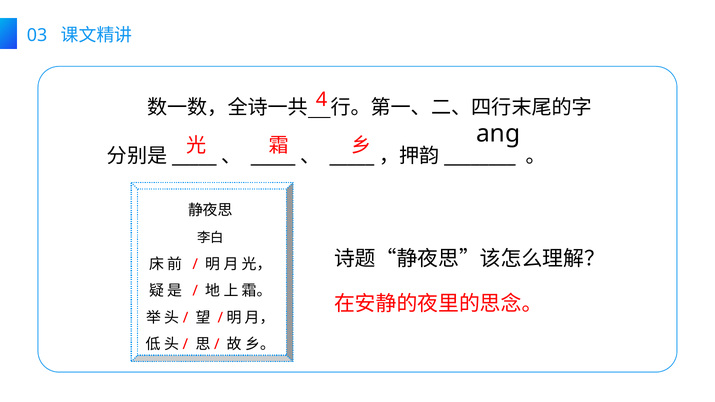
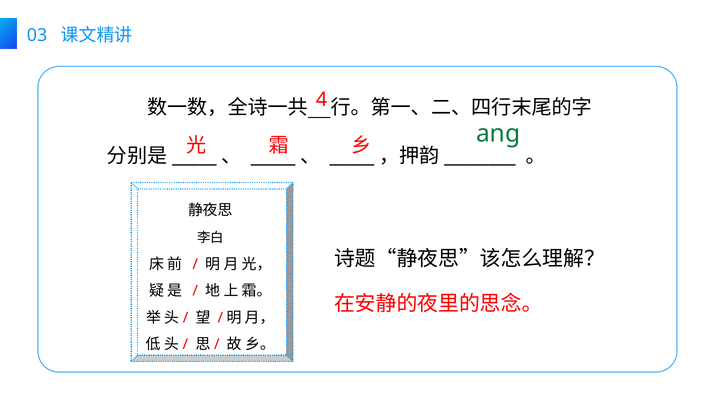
ang colour: black -> green
